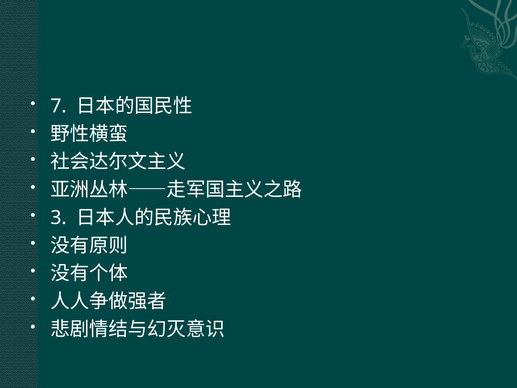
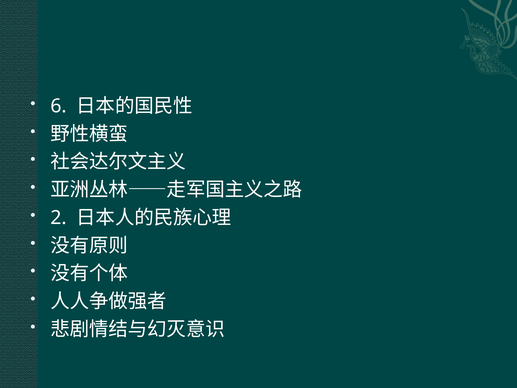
7: 7 -> 6
3: 3 -> 2
